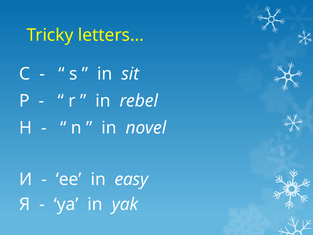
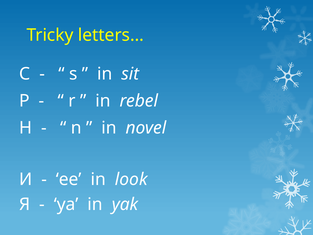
easy: easy -> look
